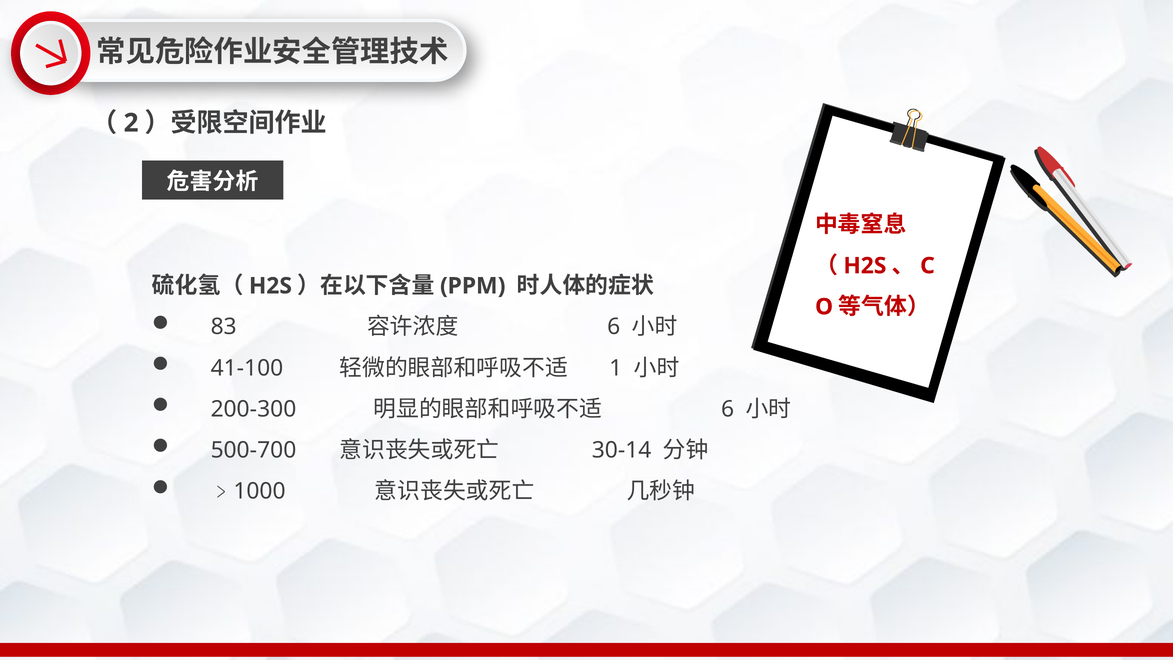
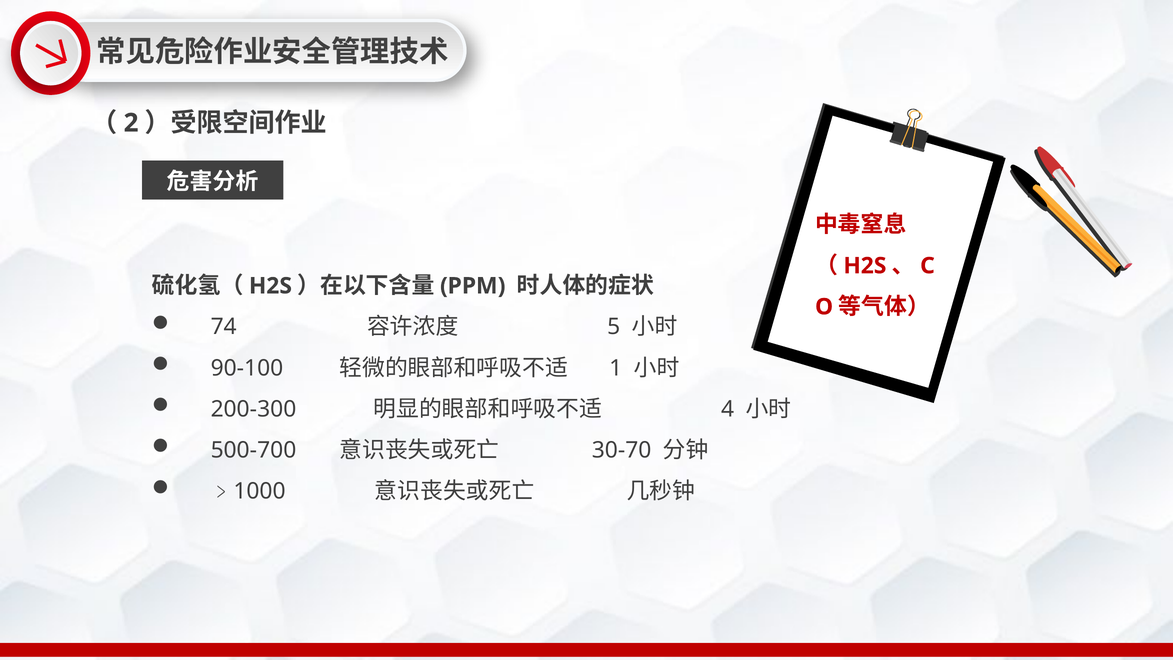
83: 83 -> 74
6 at (614, 327): 6 -> 5
41-100: 41-100 -> 90-100
6 at (728, 409): 6 -> 4
30-14: 30-14 -> 30-70
